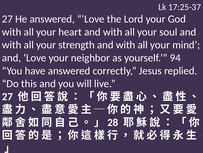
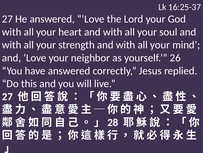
17:25-37: 17:25-37 -> 16:25-37
94: 94 -> 26
